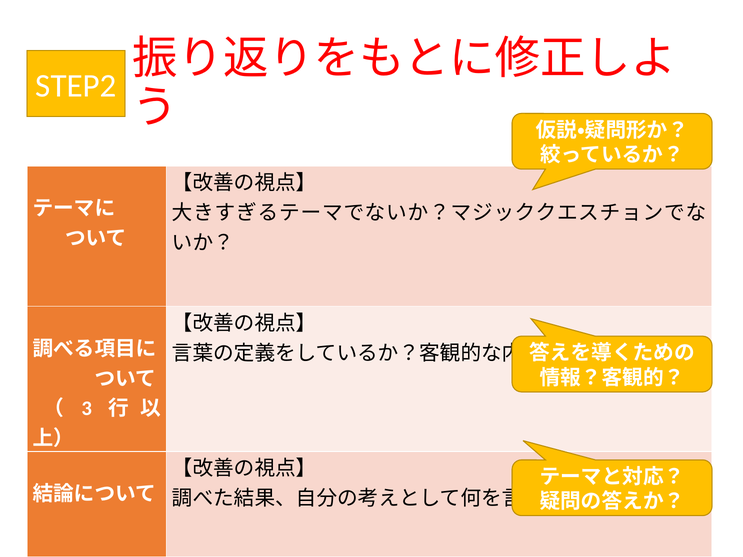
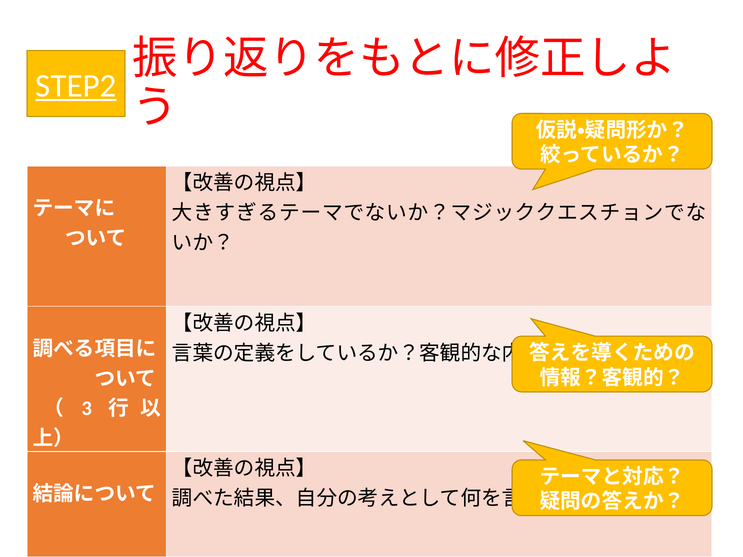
STEP2 underline: none -> present
